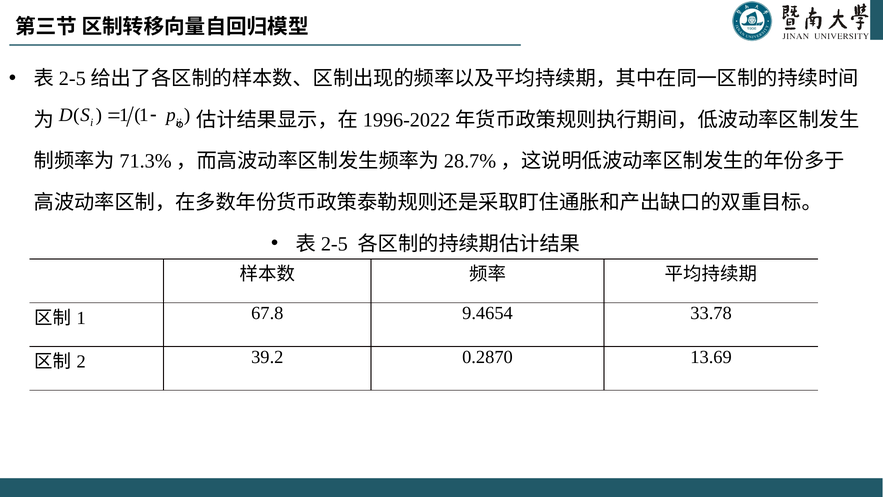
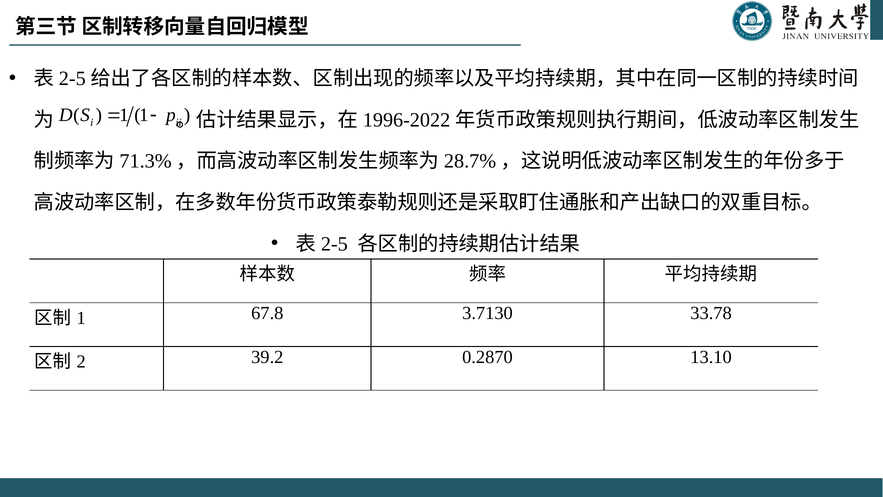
9.4654: 9.4654 -> 3.7130
13.69: 13.69 -> 13.10
